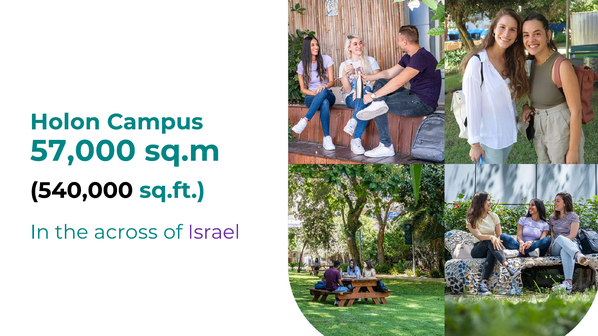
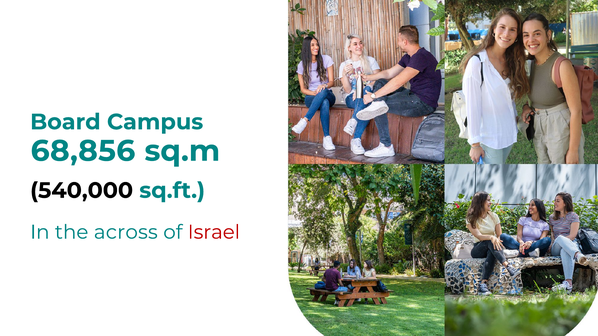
Holon: Holon -> Board
57,000: 57,000 -> 68,856
Israel colour: purple -> red
